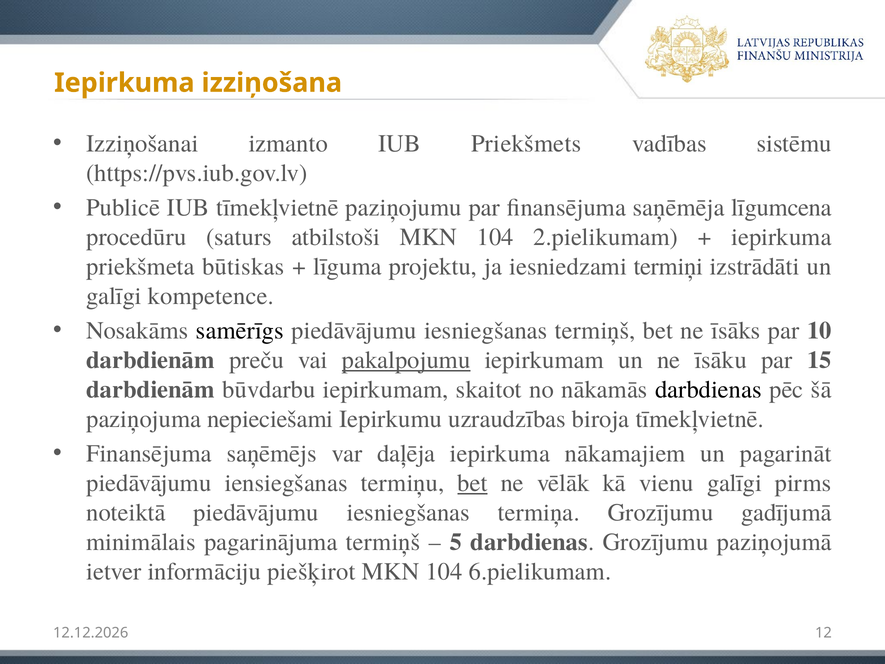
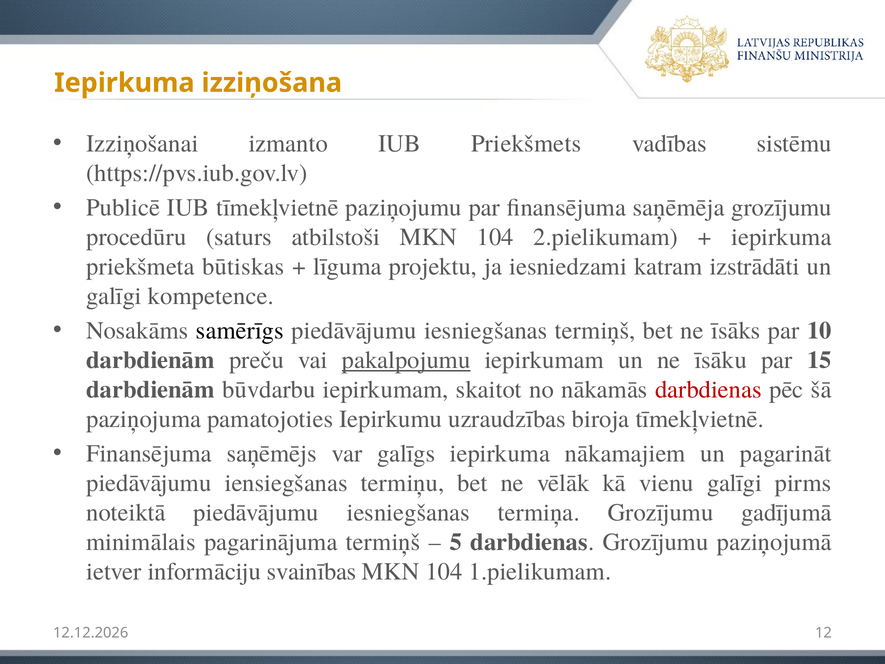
saņēmēja līgumcena: līgumcena -> grozījumu
termiņi: termiņi -> katram
darbdienas at (708, 390) colour: black -> red
nepieciešami: nepieciešami -> pamatojoties
daļēja: daļēja -> galīgs
bet at (472, 483) underline: present -> none
piešķirot: piešķirot -> svainības
6.pielikumam: 6.pielikumam -> 1.pielikumam
